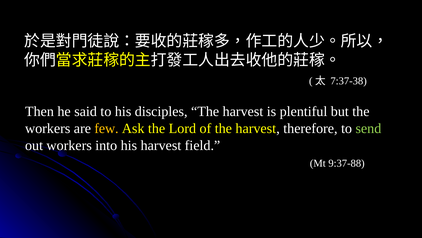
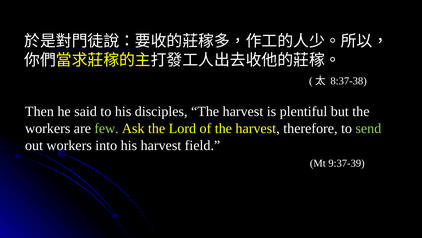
7:37-38: 7:37-38 -> 8:37-38
few colour: yellow -> light green
9:37-88: 9:37-88 -> 9:37-39
